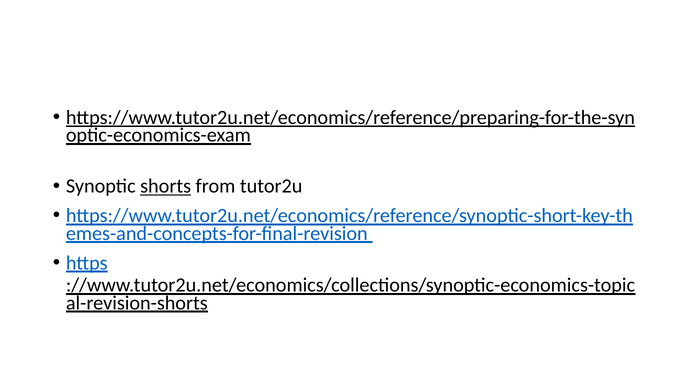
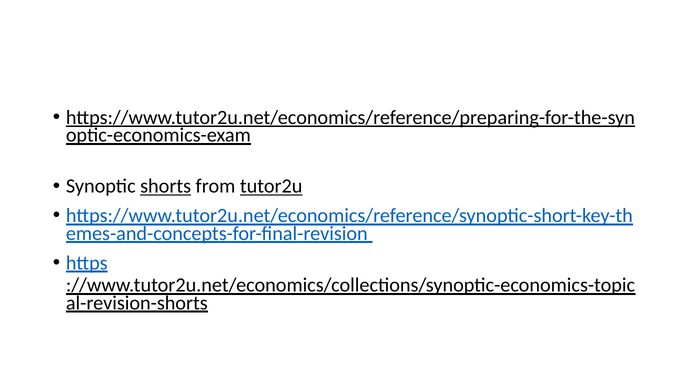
tutor2u underline: none -> present
